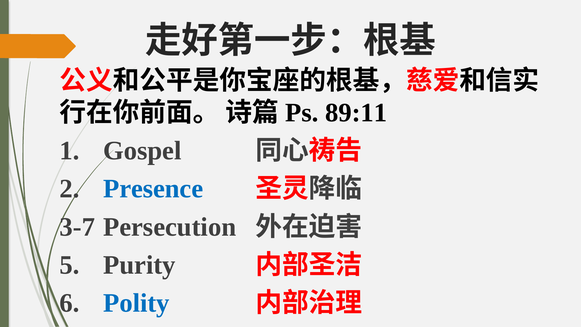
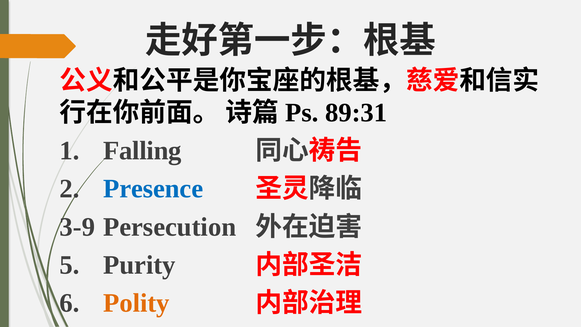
89:11: 89:11 -> 89:31
Gospel: Gospel -> Falling
3-7: 3-7 -> 3-9
Polity colour: blue -> orange
